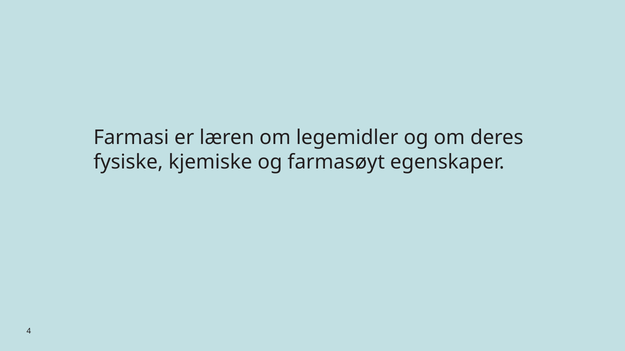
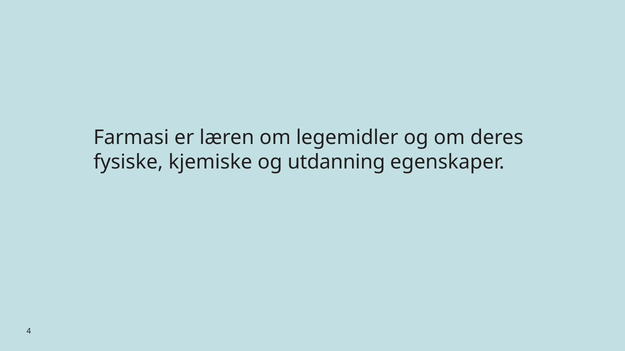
farmasøyt: farmasøyt -> utdanning
